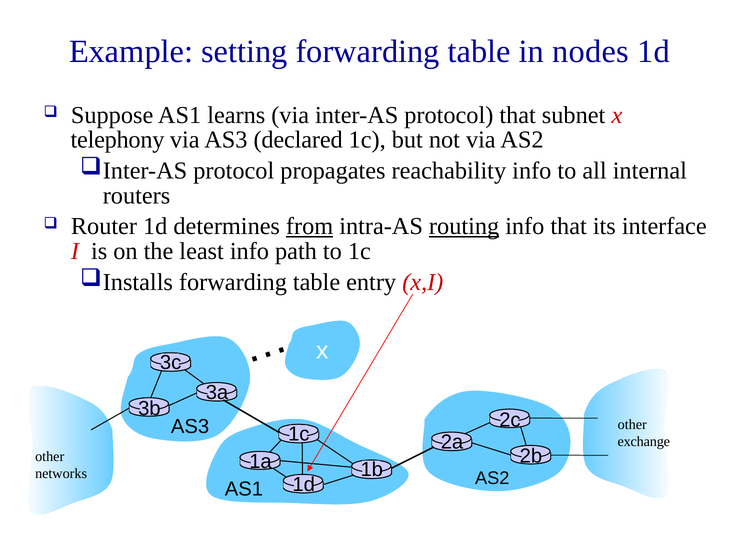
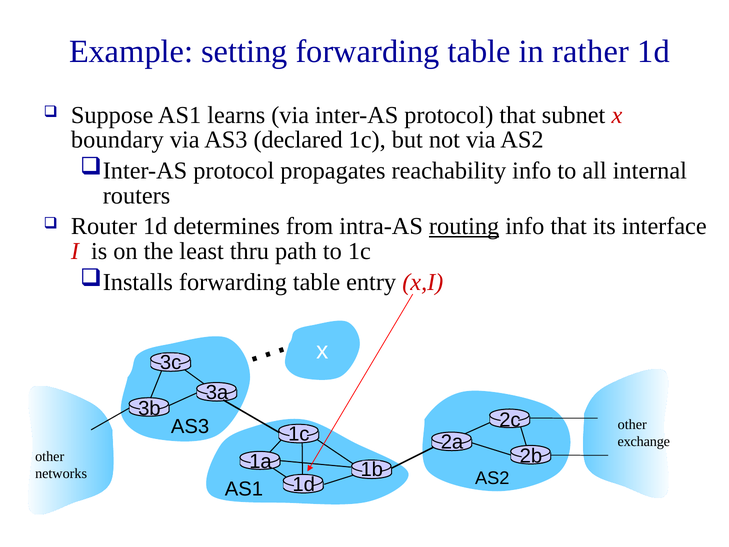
nodes: nodes -> rather
telephony: telephony -> boundary
from underline: present -> none
least info: info -> thru
